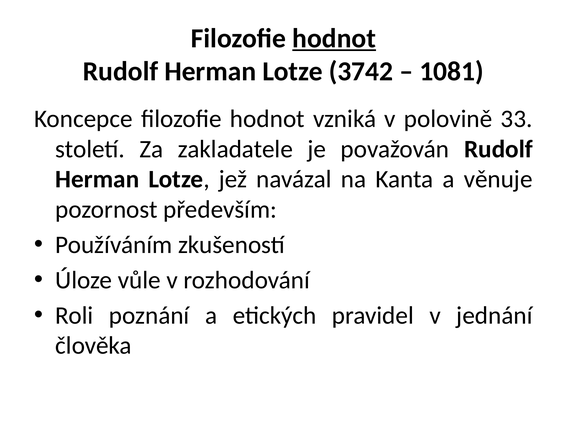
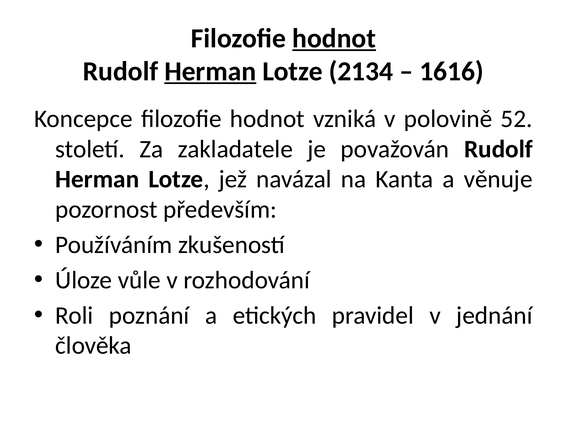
Herman at (210, 71) underline: none -> present
3742: 3742 -> 2134
1081: 1081 -> 1616
33: 33 -> 52
